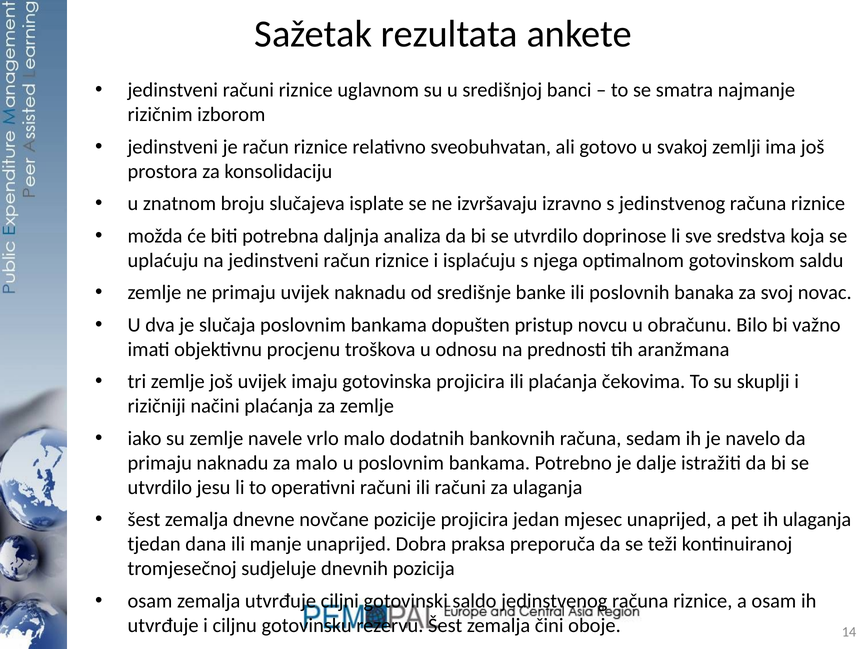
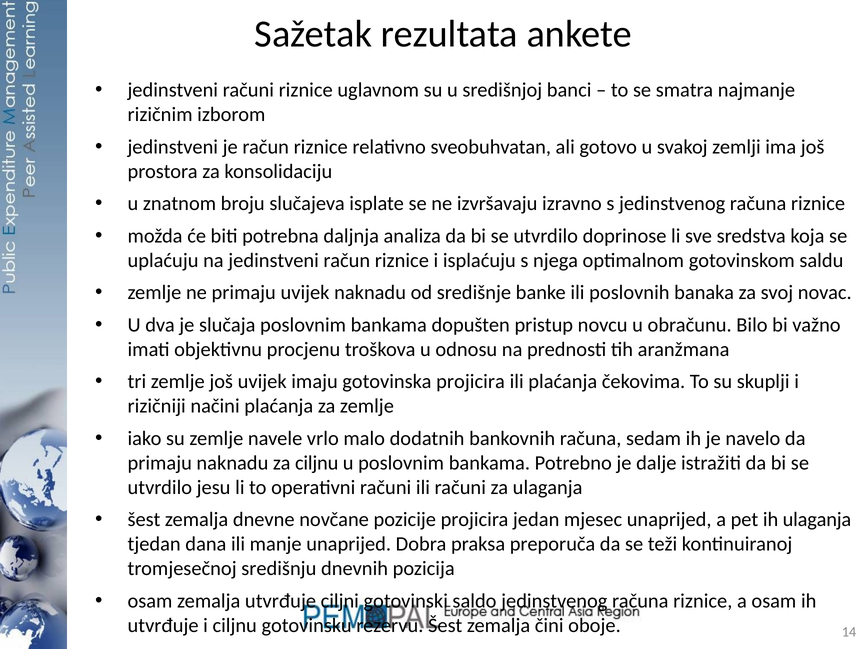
za malo: malo -> ciljnu
sudjeluje: sudjeluje -> središnju
